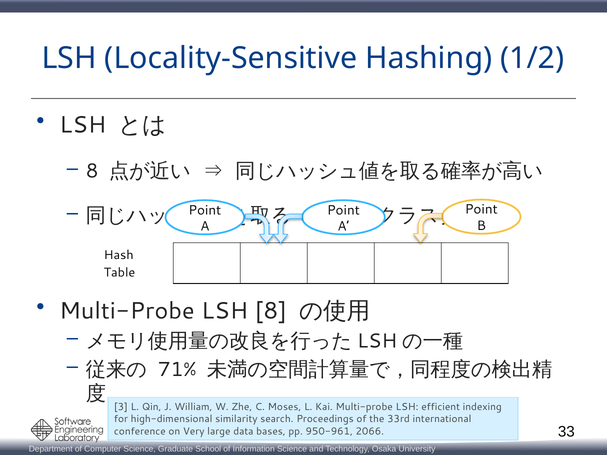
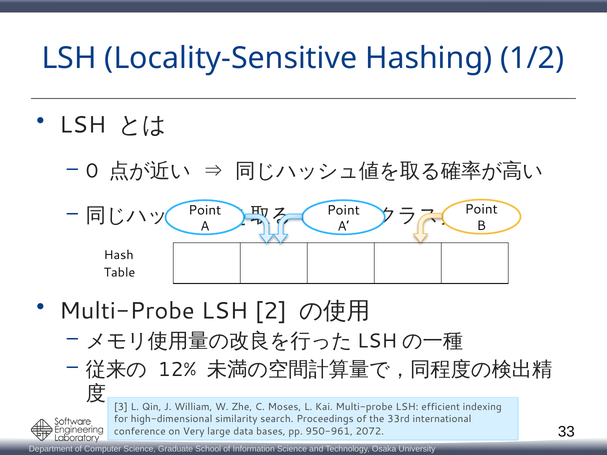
8 at (92, 171): 8 -> 0
LSH 8: 8 -> 2
71%: 71% -> 12%
2066: 2066 -> 2072
